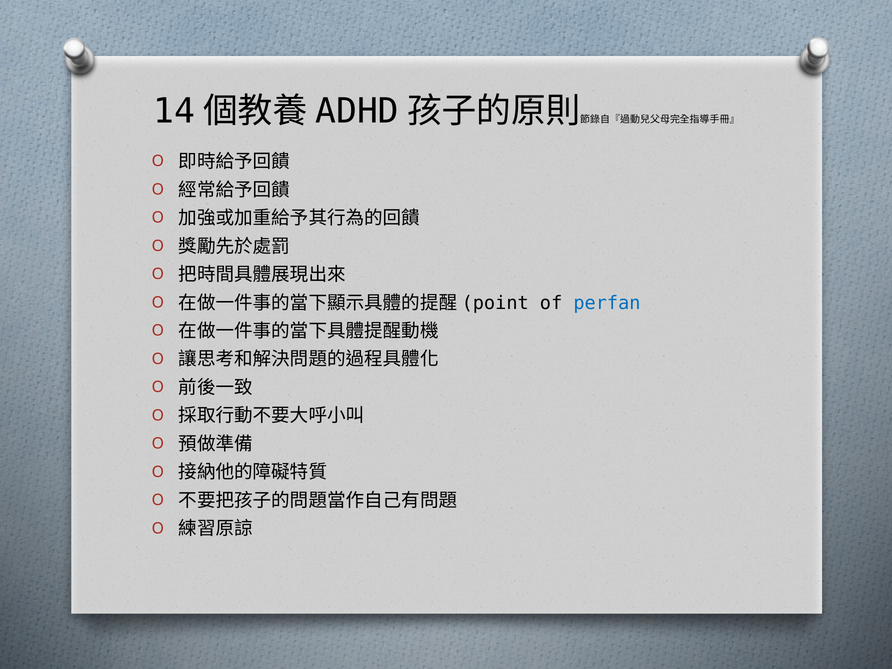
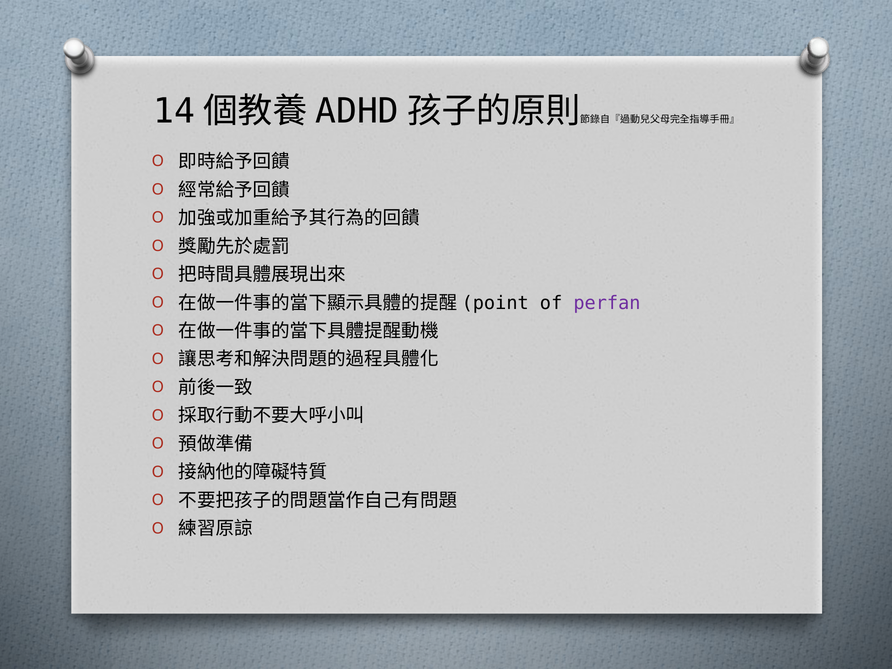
perfan colour: blue -> purple
